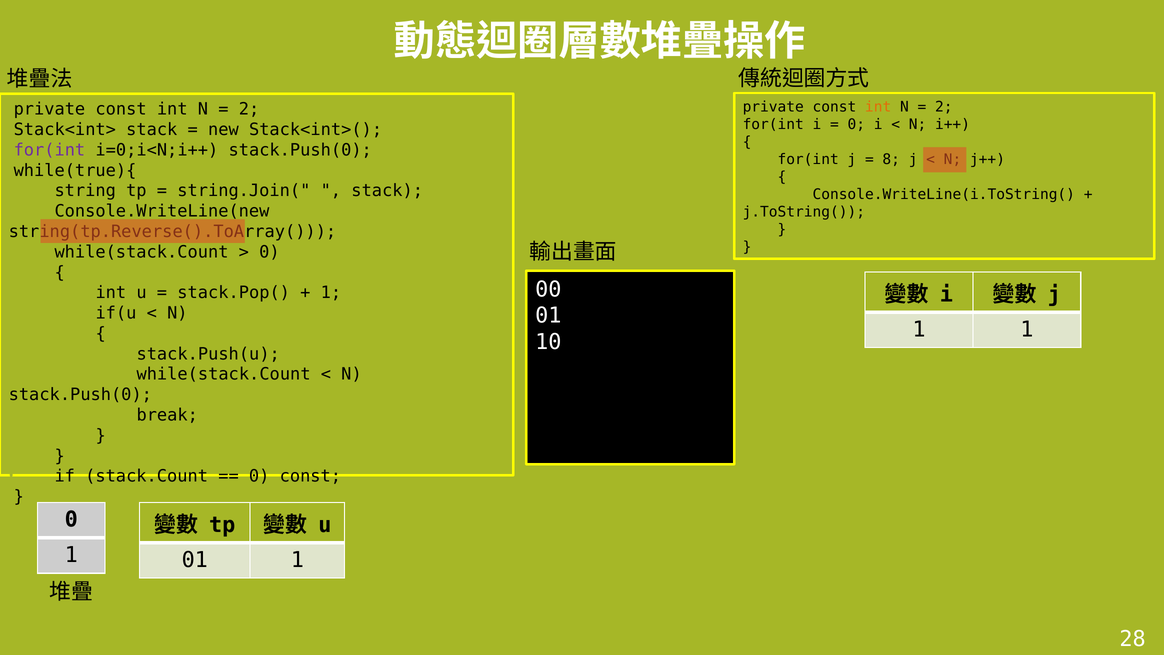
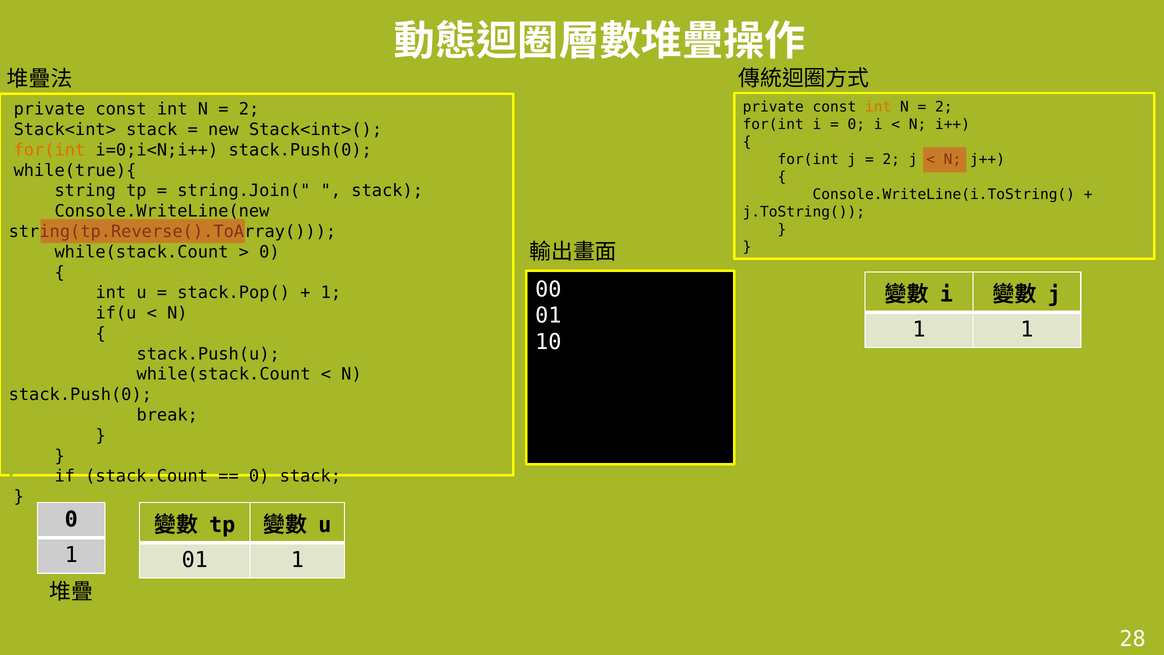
for(int at (49, 150) colour: purple -> orange
8 at (891, 159): 8 -> 2
0 const: const -> stack
